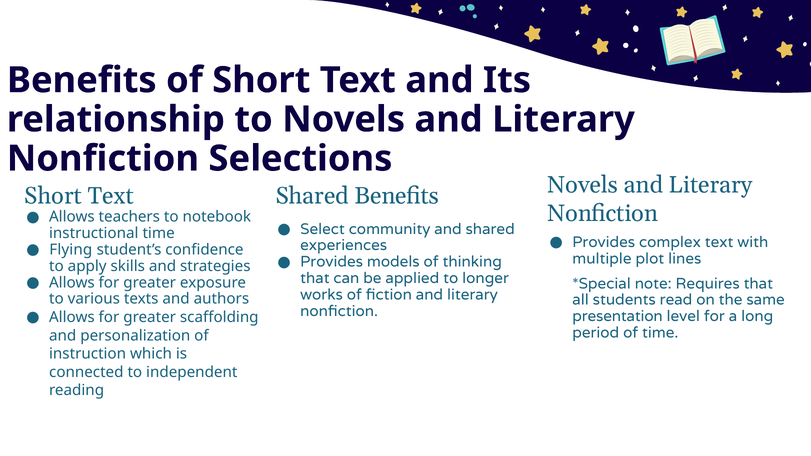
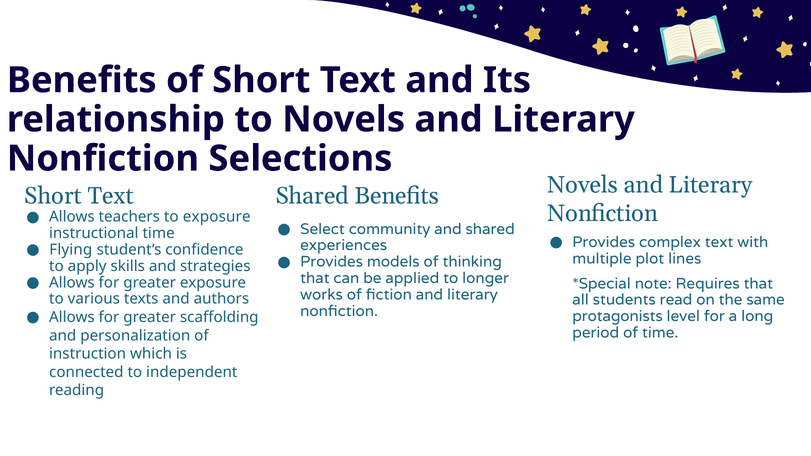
to notebook: notebook -> exposure
presentation: presentation -> protagonists
